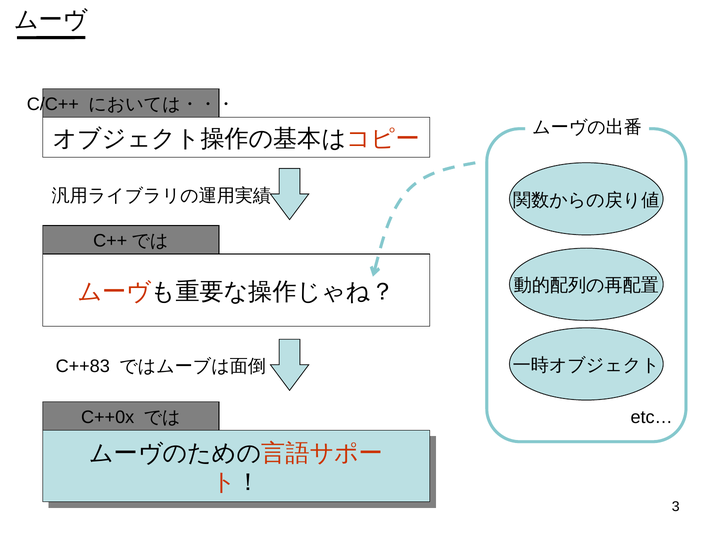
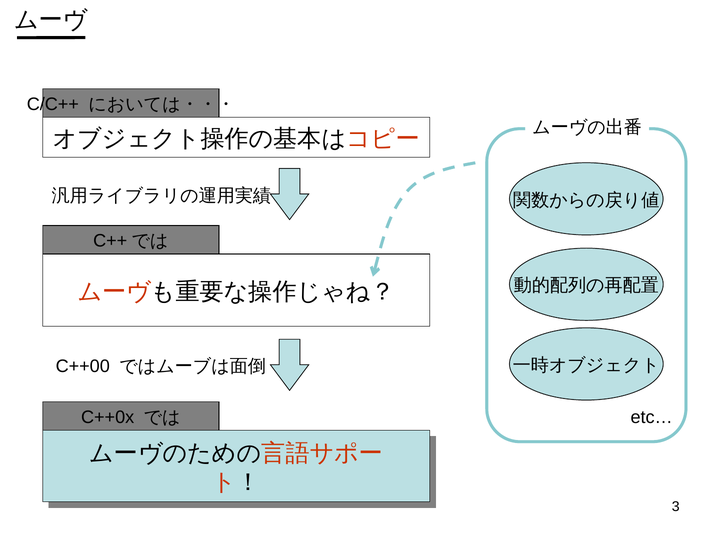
C++83: C++83 -> C++00
